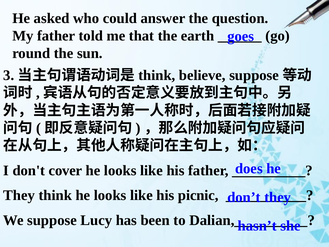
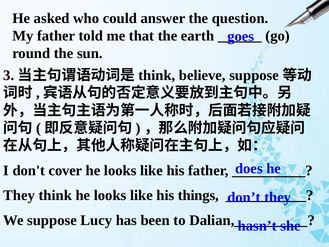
picnic: picnic -> things
